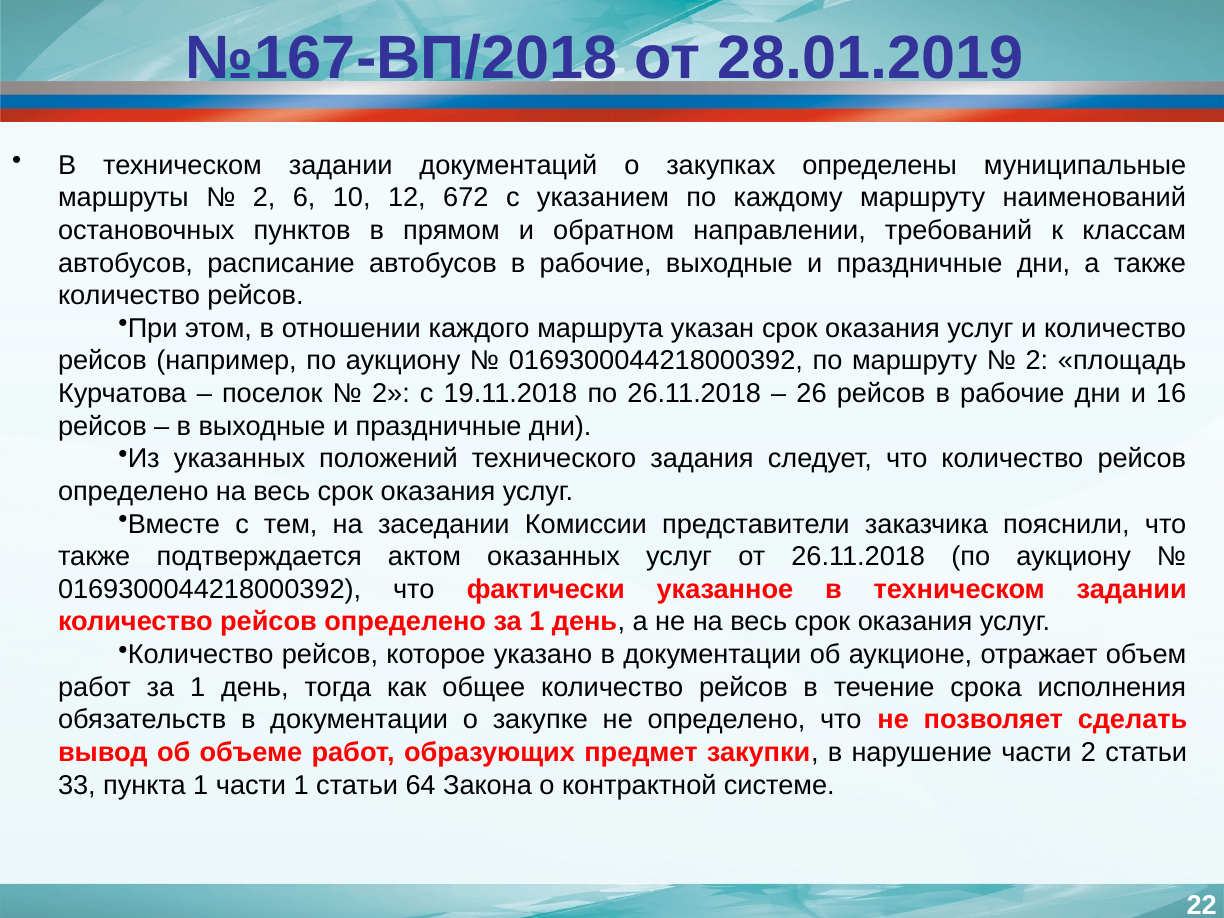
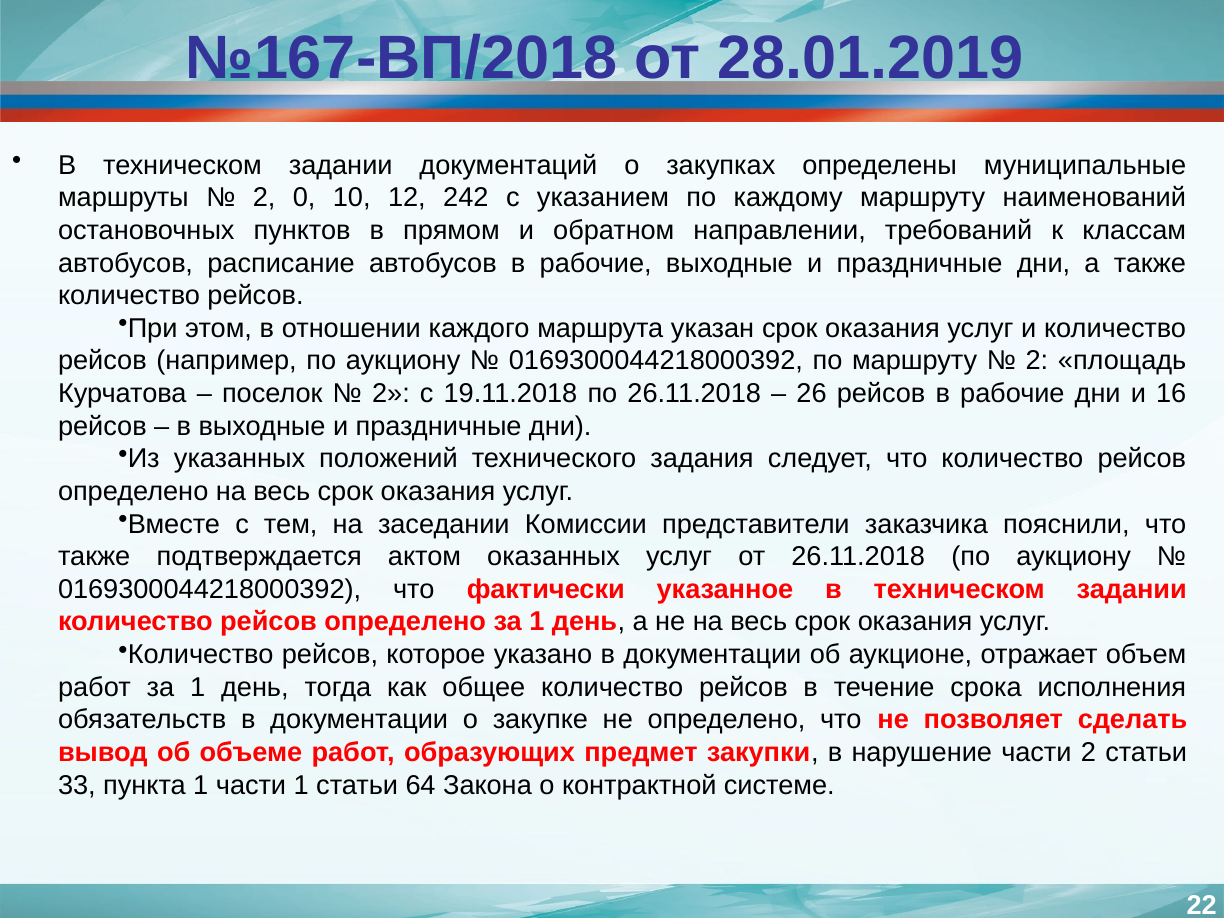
6: 6 -> 0
672: 672 -> 242
